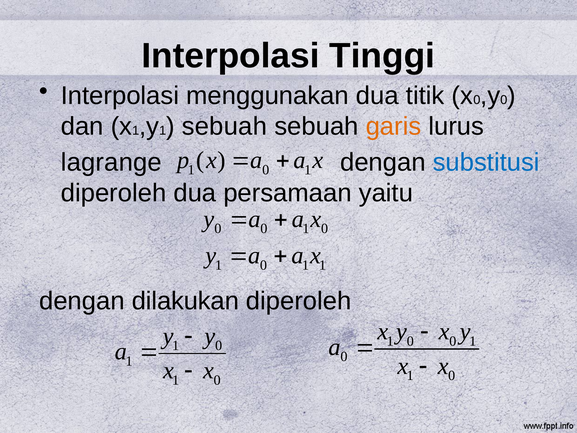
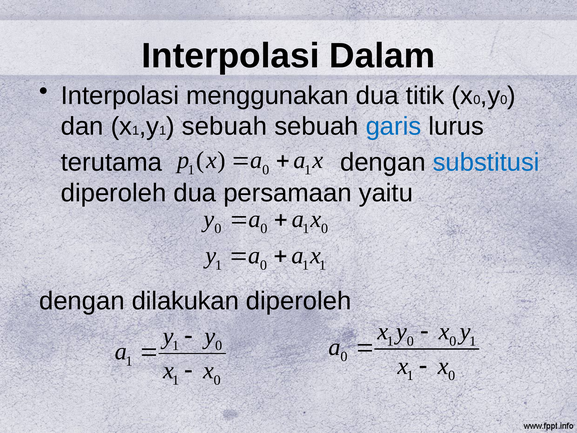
Tinggi: Tinggi -> Dalam
garis colour: orange -> blue
lagrange: lagrange -> terutama
